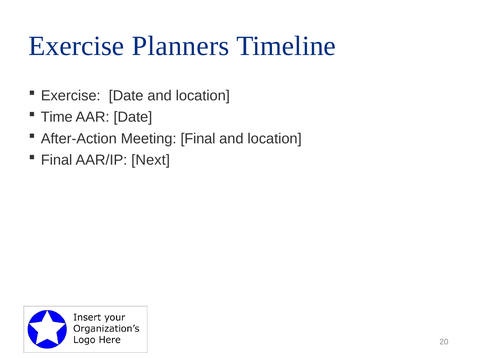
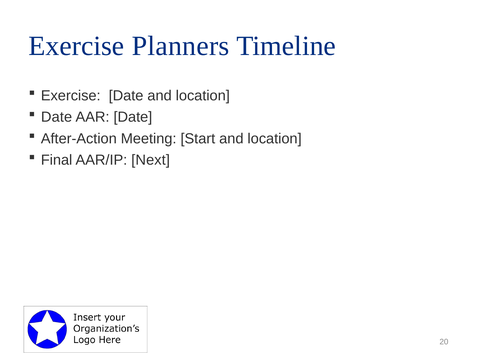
Time at (57, 117): Time -> Date
Meeting Final: Final -> Start
